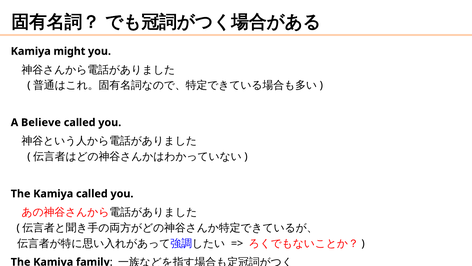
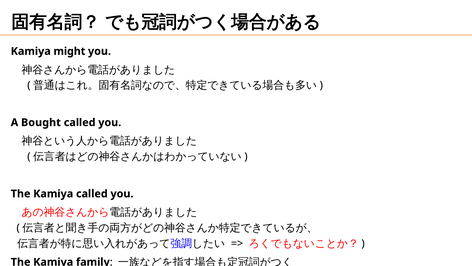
Believe: Believe -> Bought
